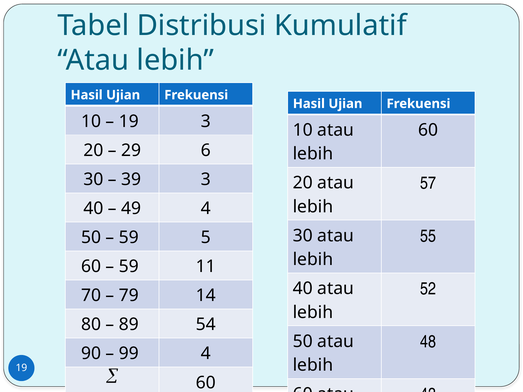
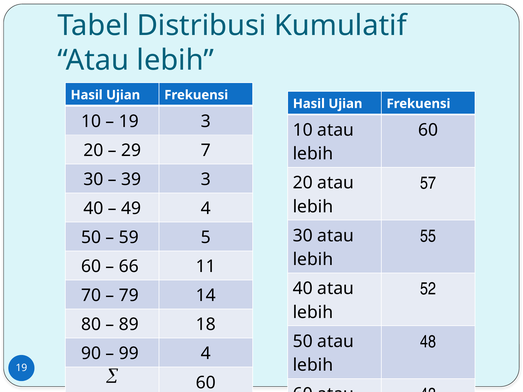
6: 6 -> 7
59 at (129, 267): 59 -> 66
89 54: 54 -> 18
